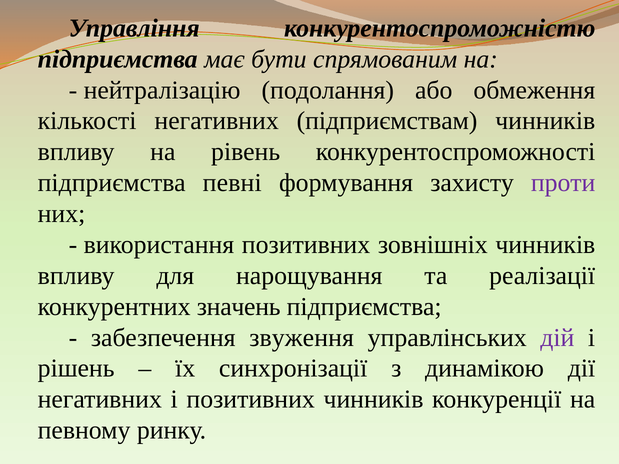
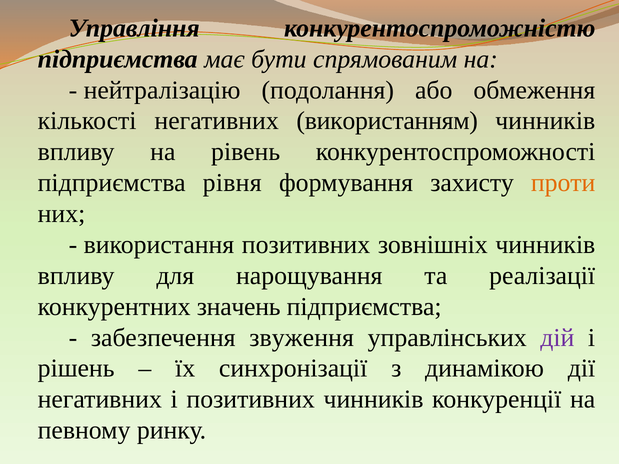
підприємствам: підприємствам -> використанням
певні: певні -> рівня
проти colour: purple -> orange
